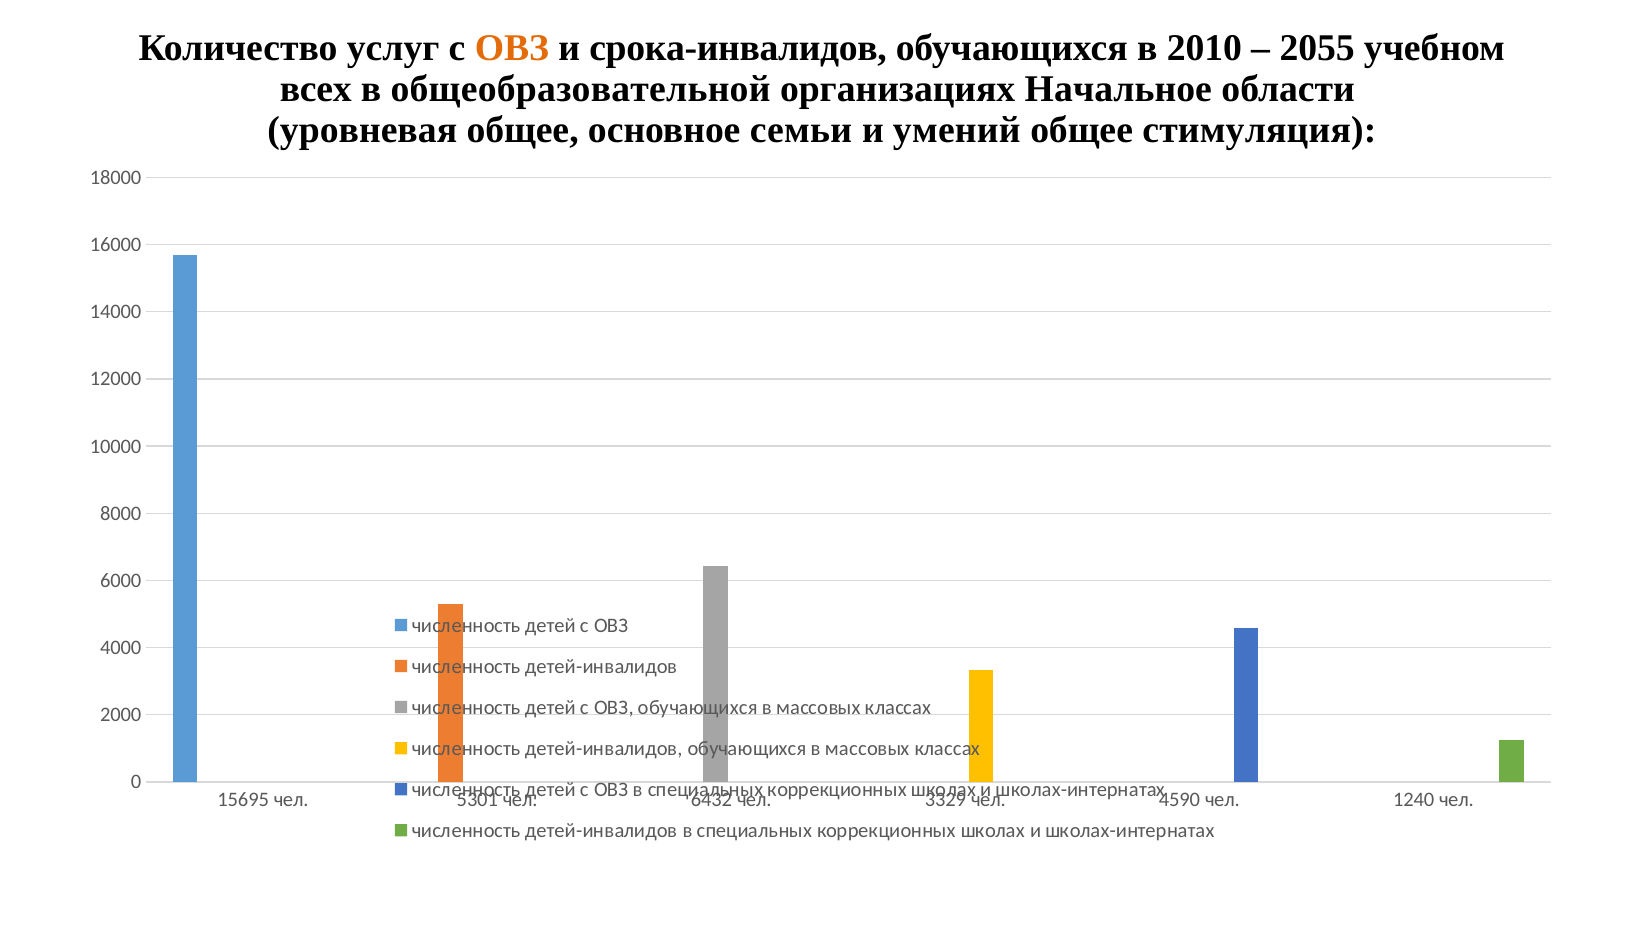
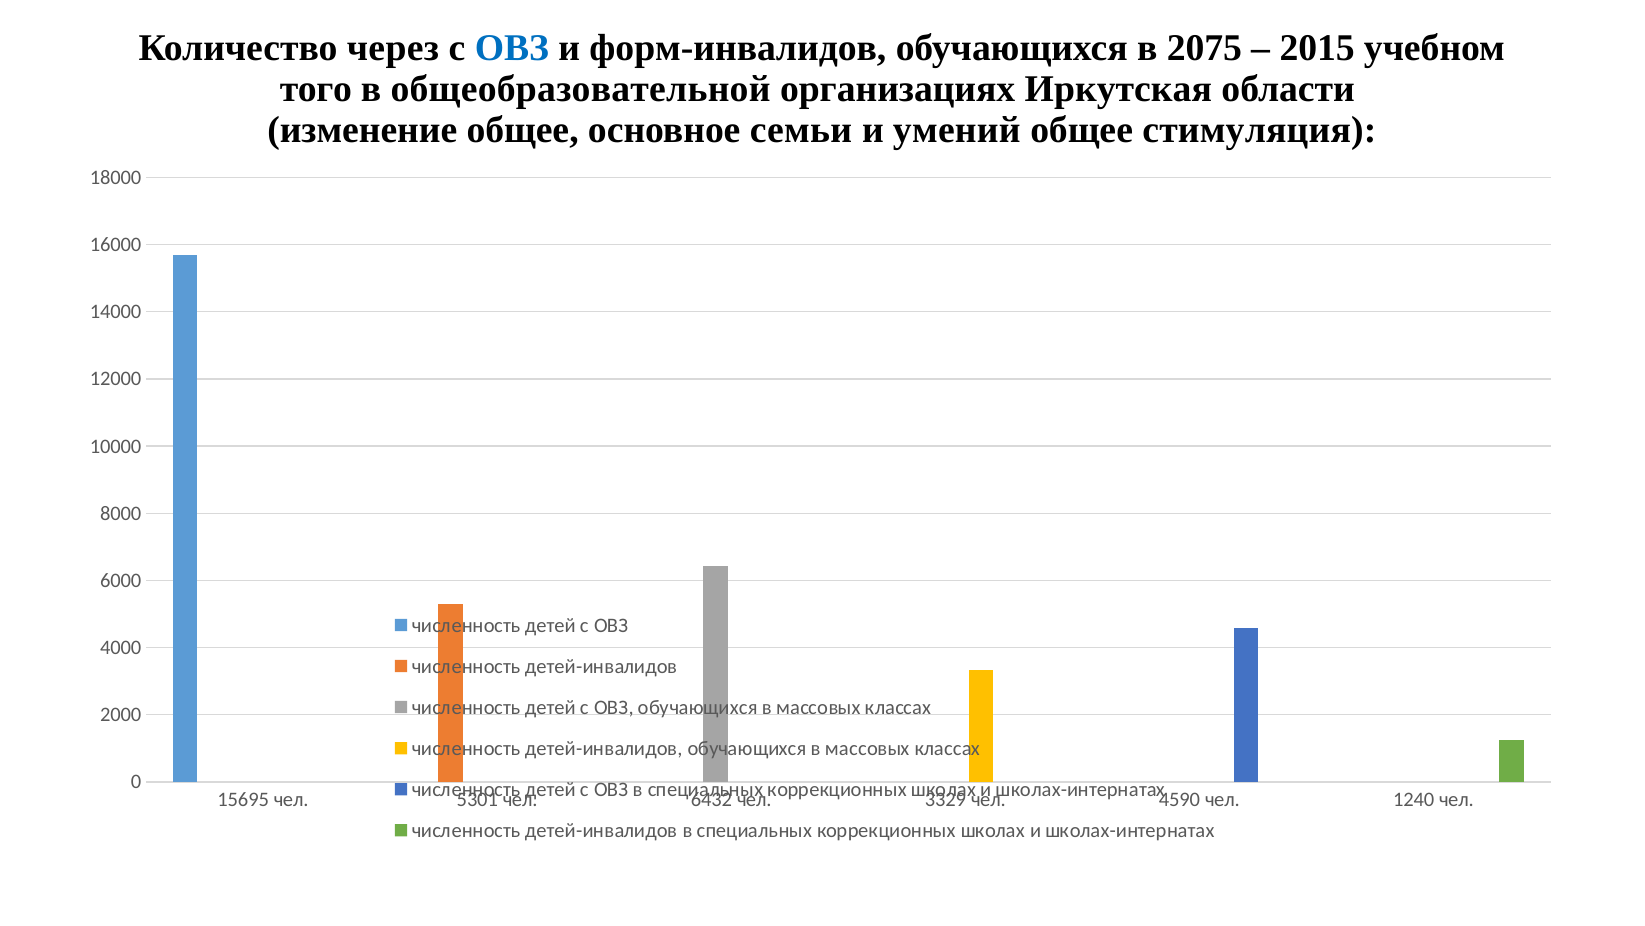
услуг: услуг -> через
ОВЗ at (512, 48) colour: orange -> blue
срока-инвалидов: срока-инвалидов -> форм-инвалидов
2010: 2010 -> 2075
2055: 2055 -> 2015
всех: всех -> того
Начальное: Начальное -> Иркутская
уровневая: уровневая -> изменение
